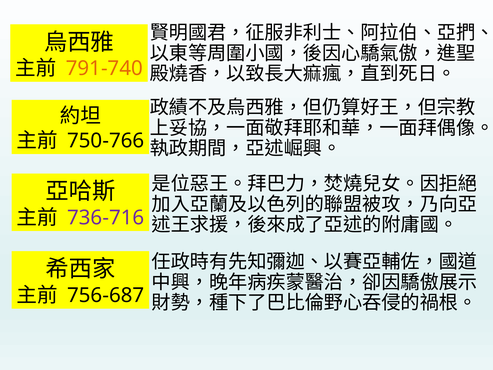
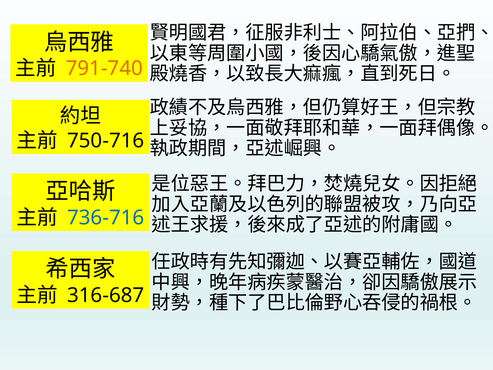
750-766: 750-766 -> 750-716
736-716 colour: purple -> blue
756-687: 756-687 -> 316-687
